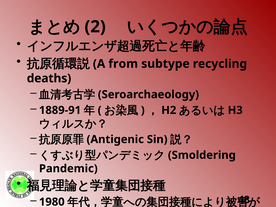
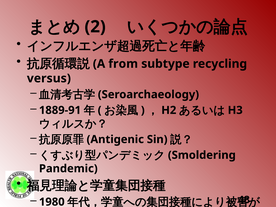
deaths: deaths -> versus
